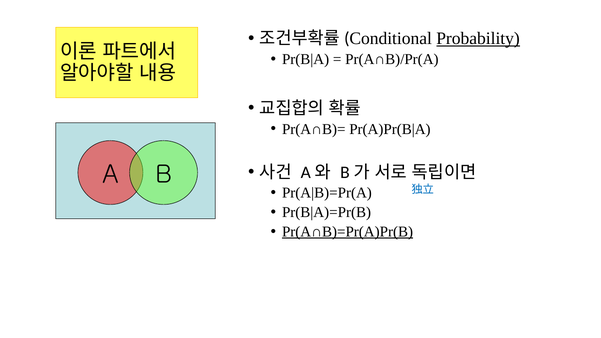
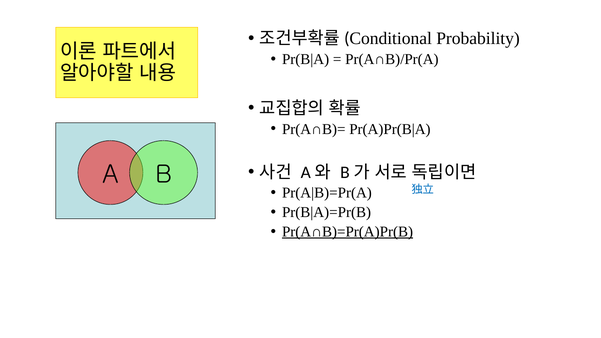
Probability underline: present -> none
